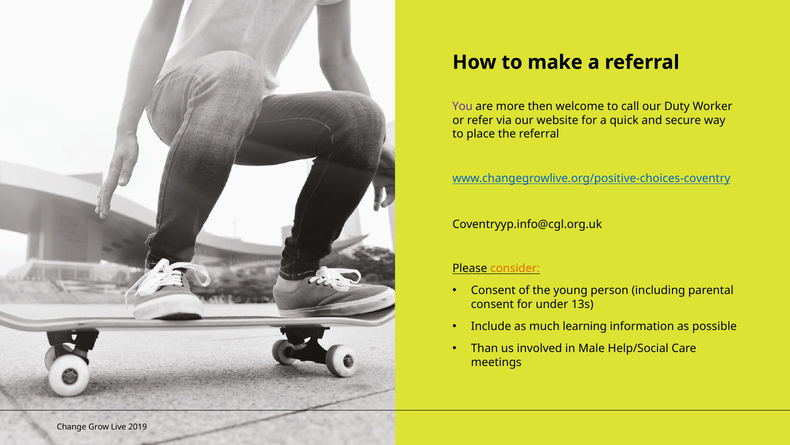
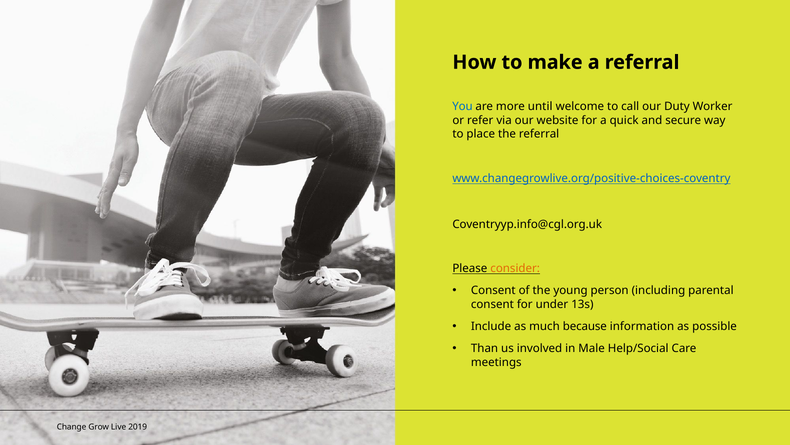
You colour: purple -> blue
then: then -> until
learning: learning -> because
